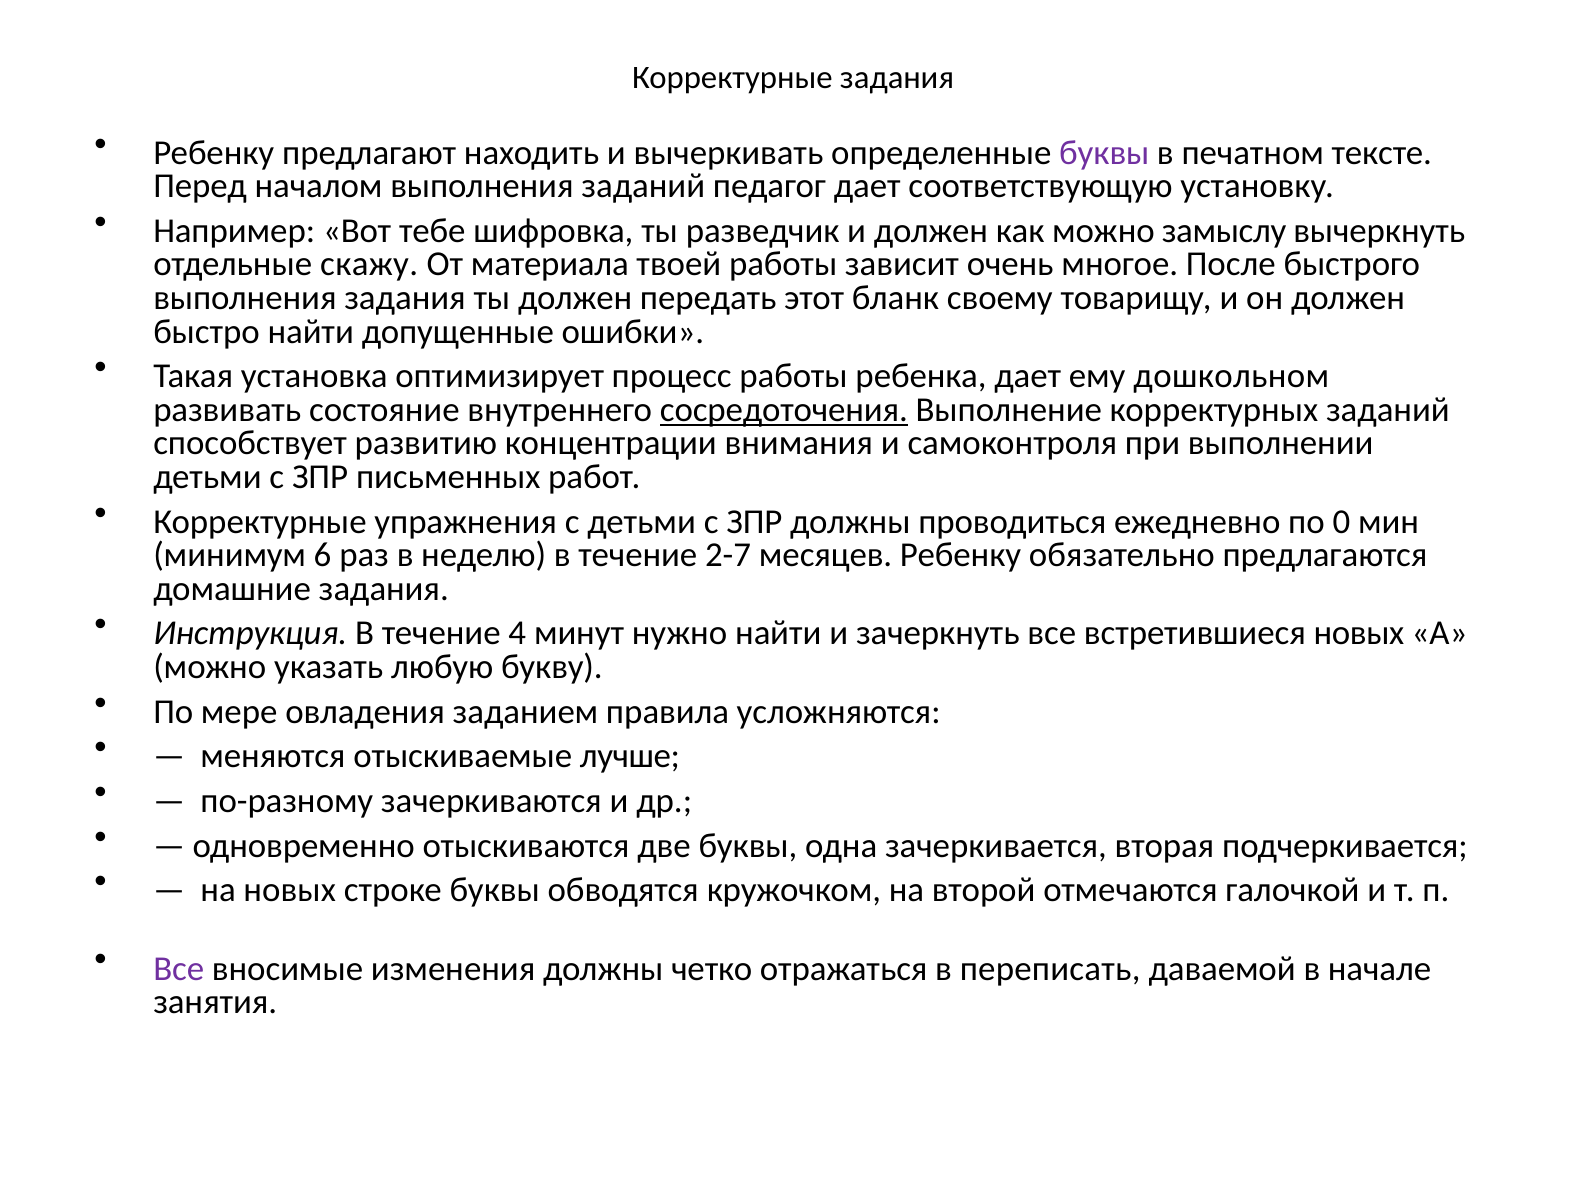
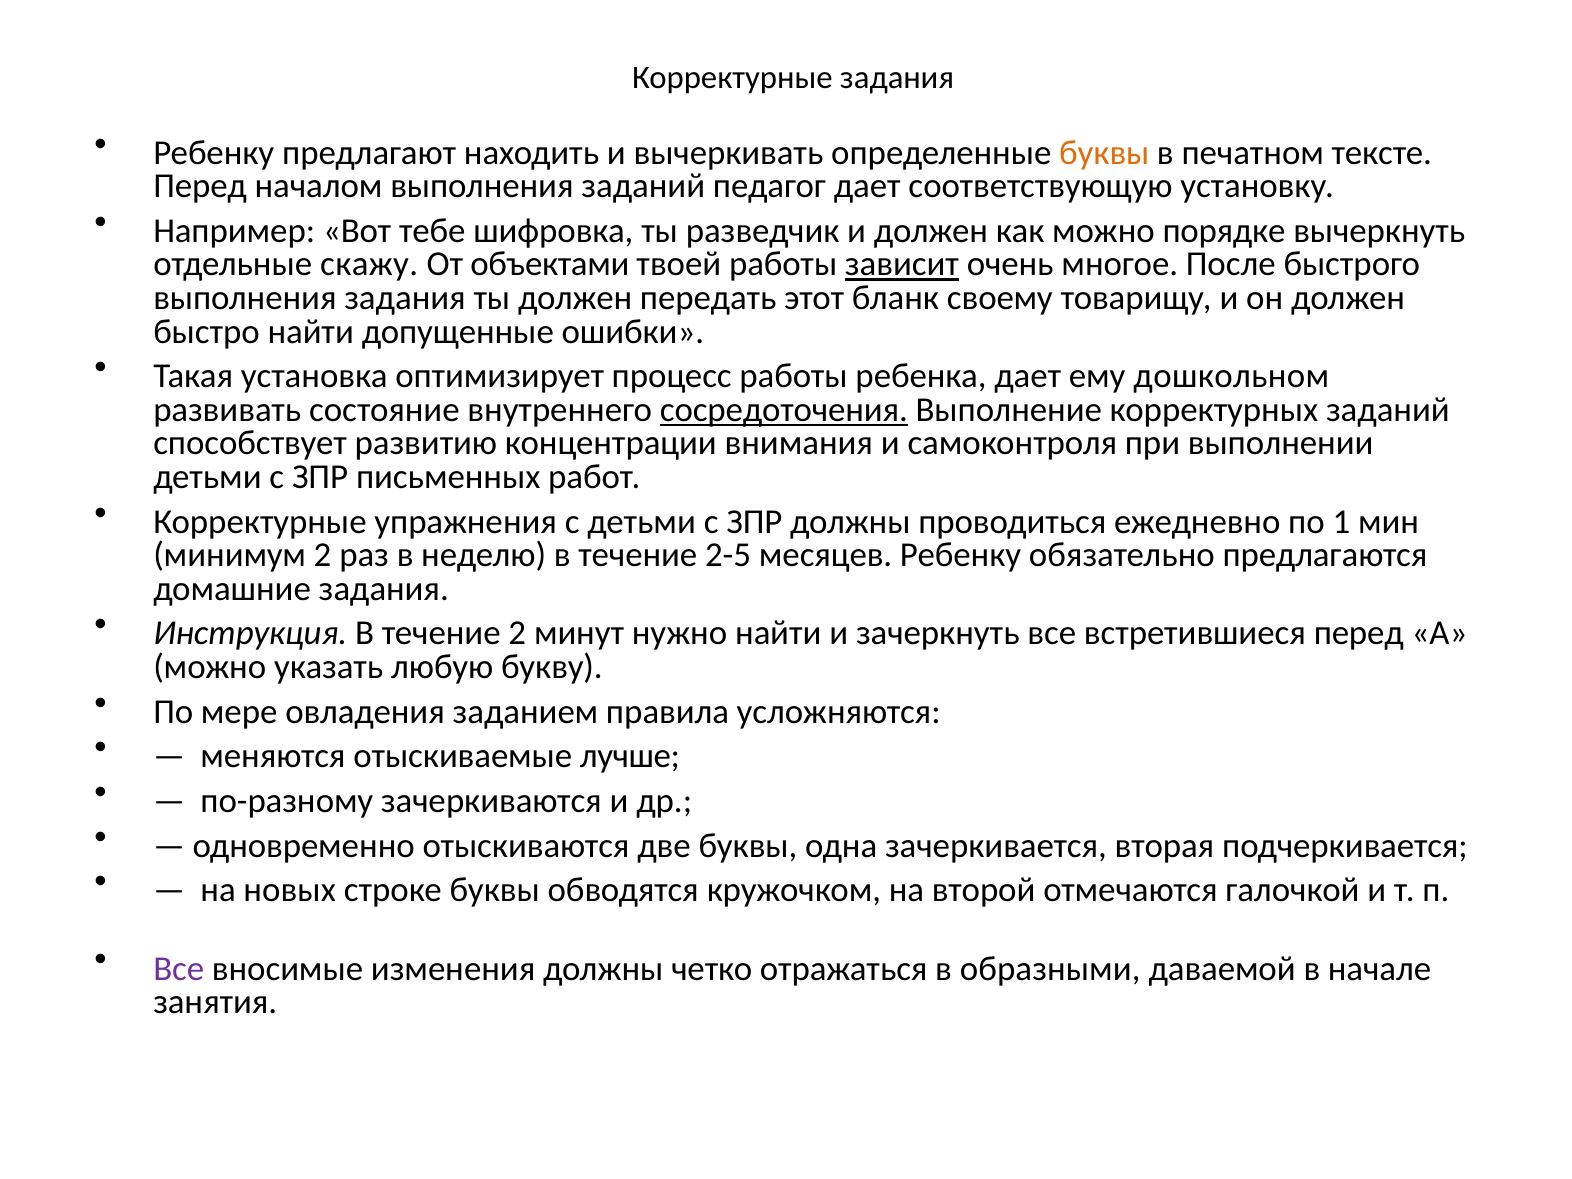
буквы at (1104, 153) colour: purple -> orange
замыслу: замыслу -> порядке
материала: материала -> объектами
зависит underline: none -> present
0: 0 -> 1
минимум 6: 6 -> 2
2-7: 2-7 -> 2-5
течение 4: 4 -> 2
встретившиеся новых: новых -> перед
переписать: переписать -> образными
